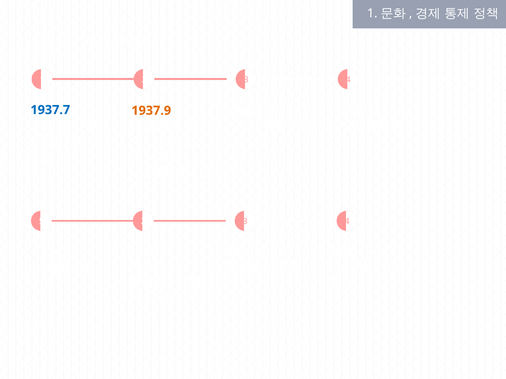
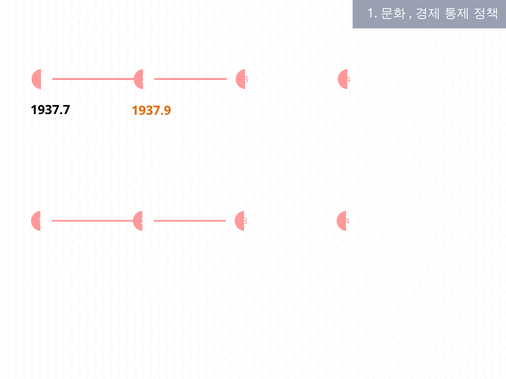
1937.7 colour: blue -> black
